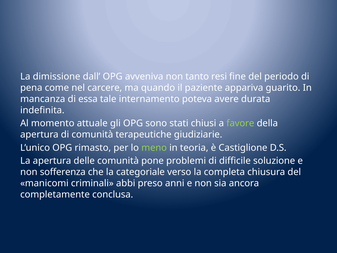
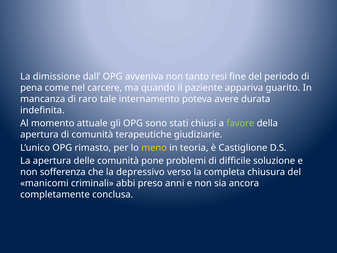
essa: essa -> raro
meno colour: light green -> yellow
categoriale: categoriale -> depressivo
